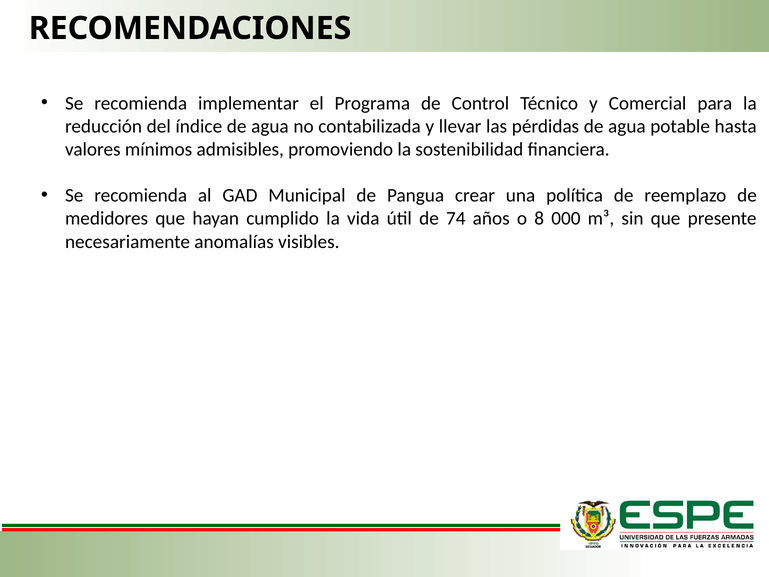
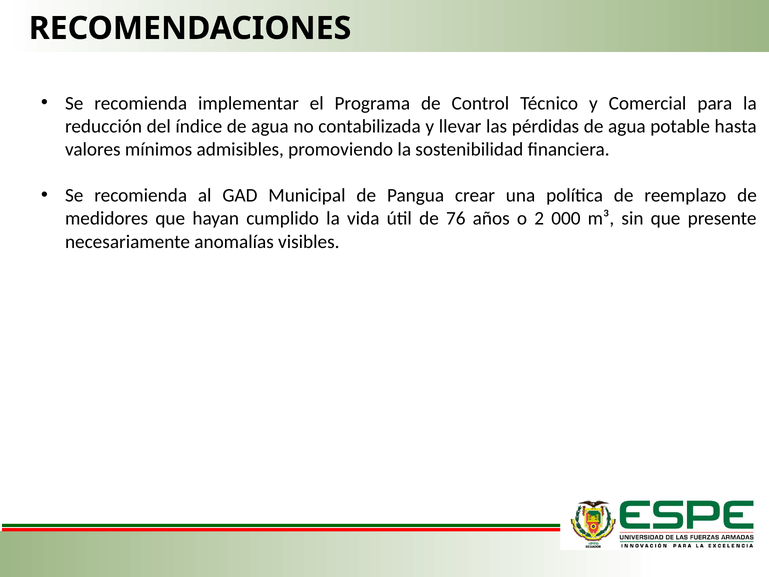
74: 74 -> 76
8: 8 -> 2
